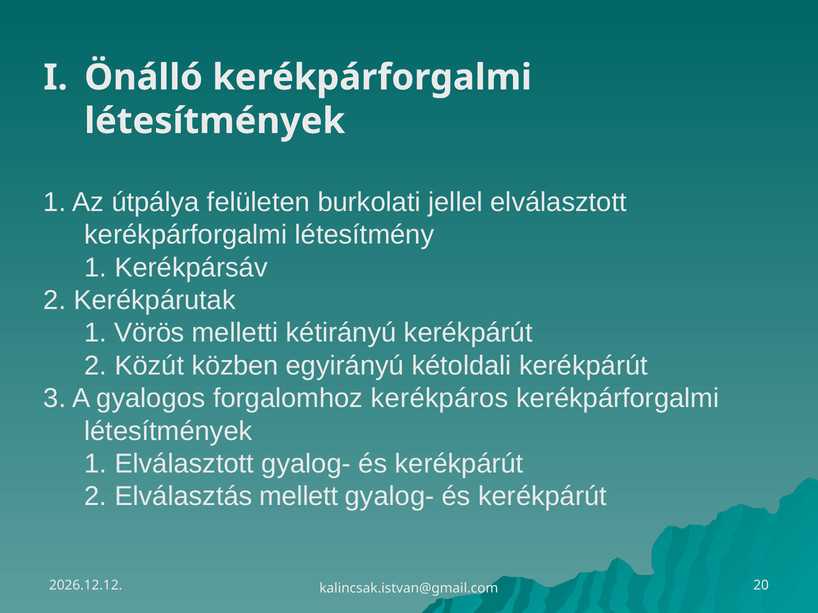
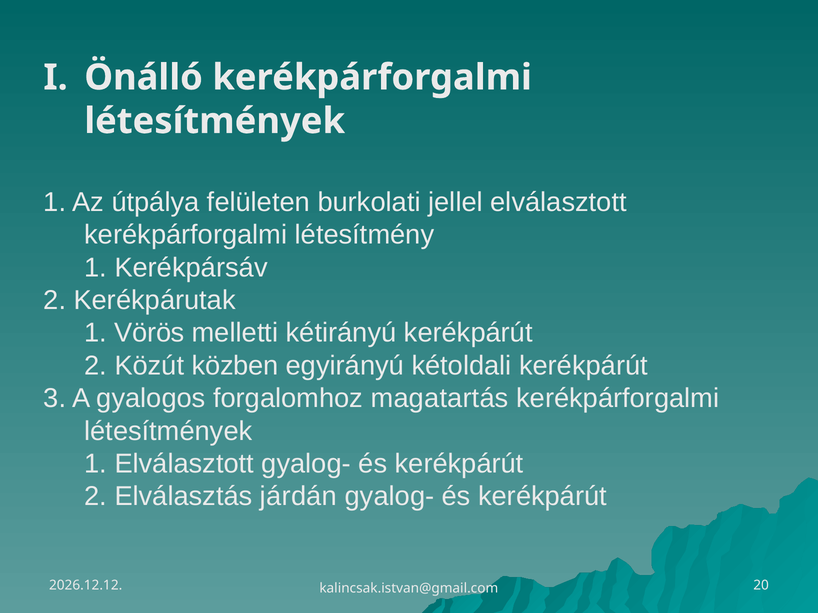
kerékpáros: kerékpáros -> magatartás
mellett: mellett -> járdán
